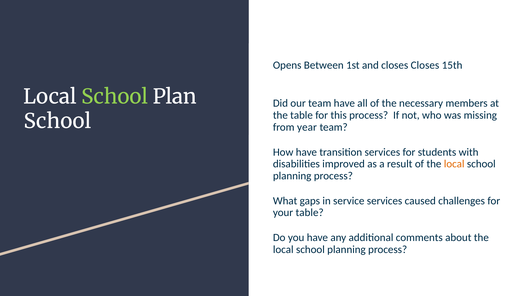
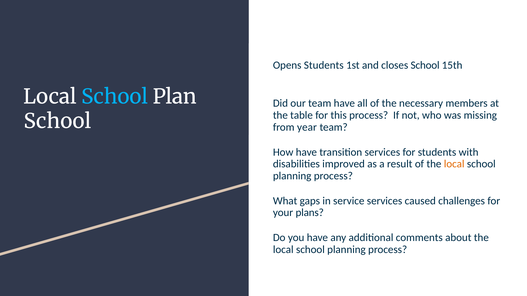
Opens Between: Between -> Students
closes Closes: Closes -> School
School at (114, 97) colour: light green -> light blue
your table: table -> plans
